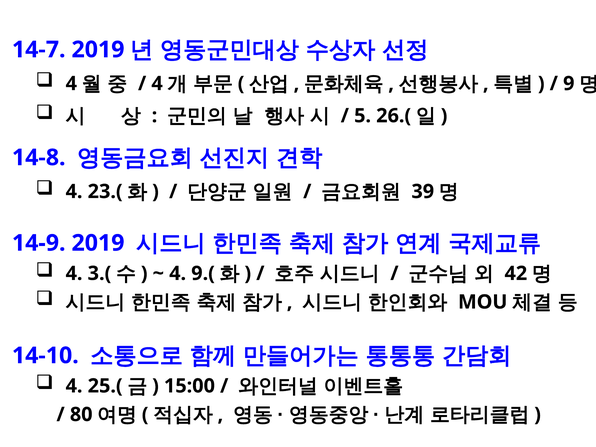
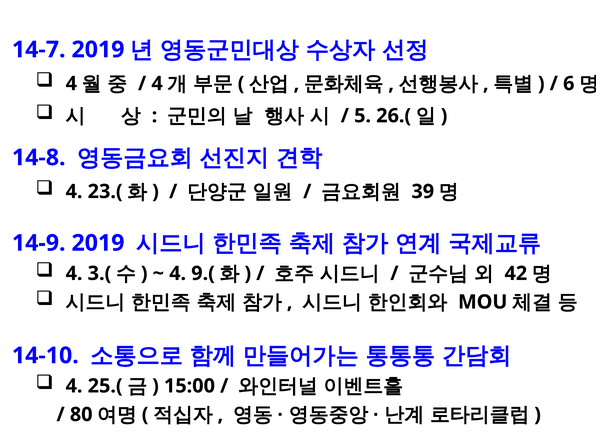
9: 9 -> 6
